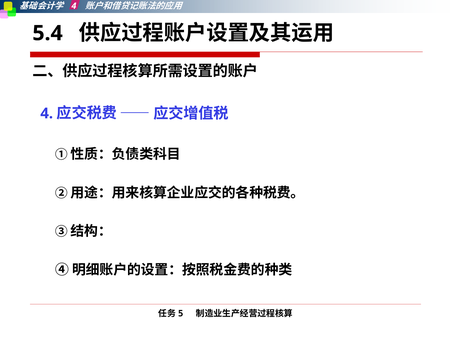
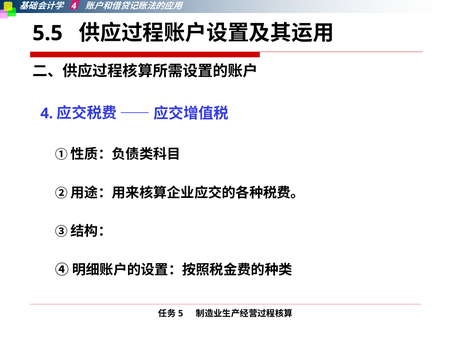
5.4: 5.4 -> 5.5
